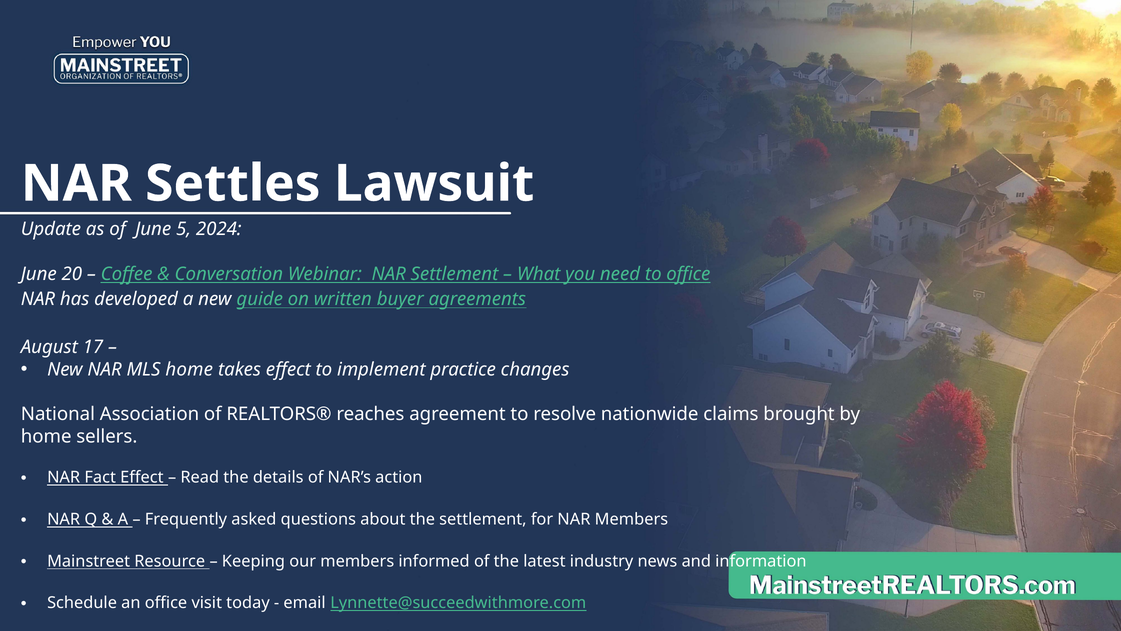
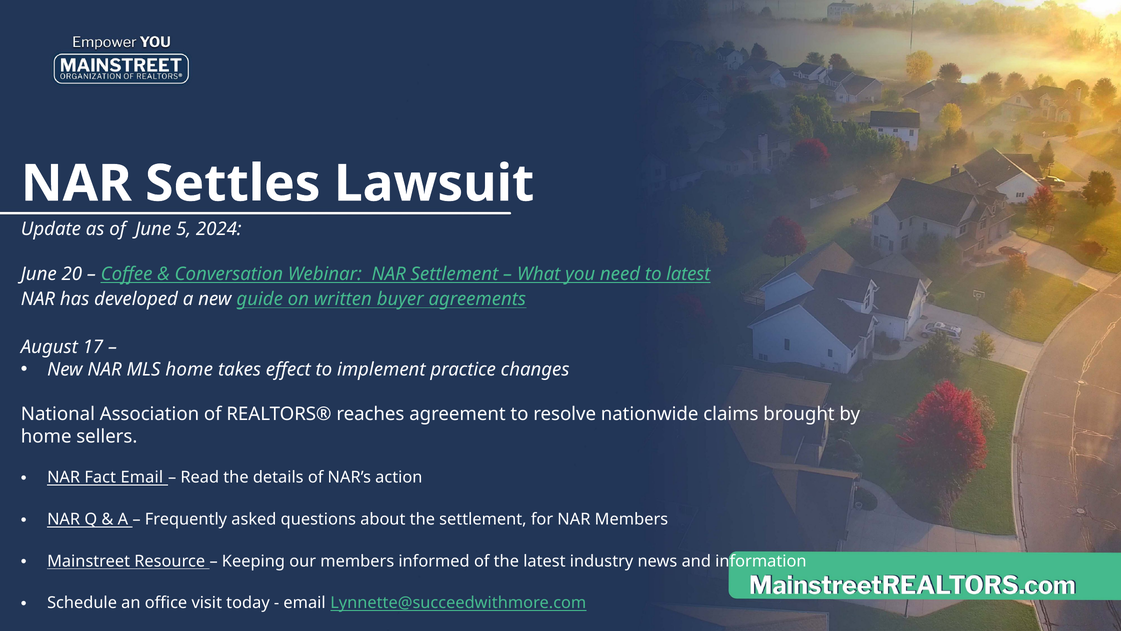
to office: office -> latest
Fact Effect: Effect -> Email
